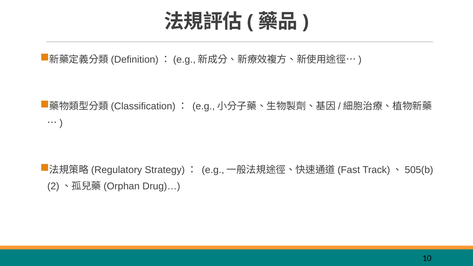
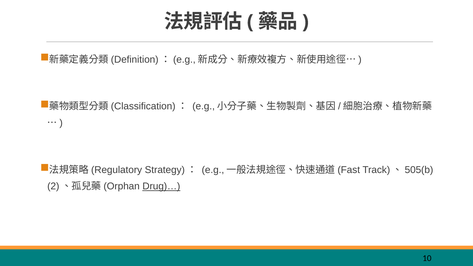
Drug)… underline: none -> present
